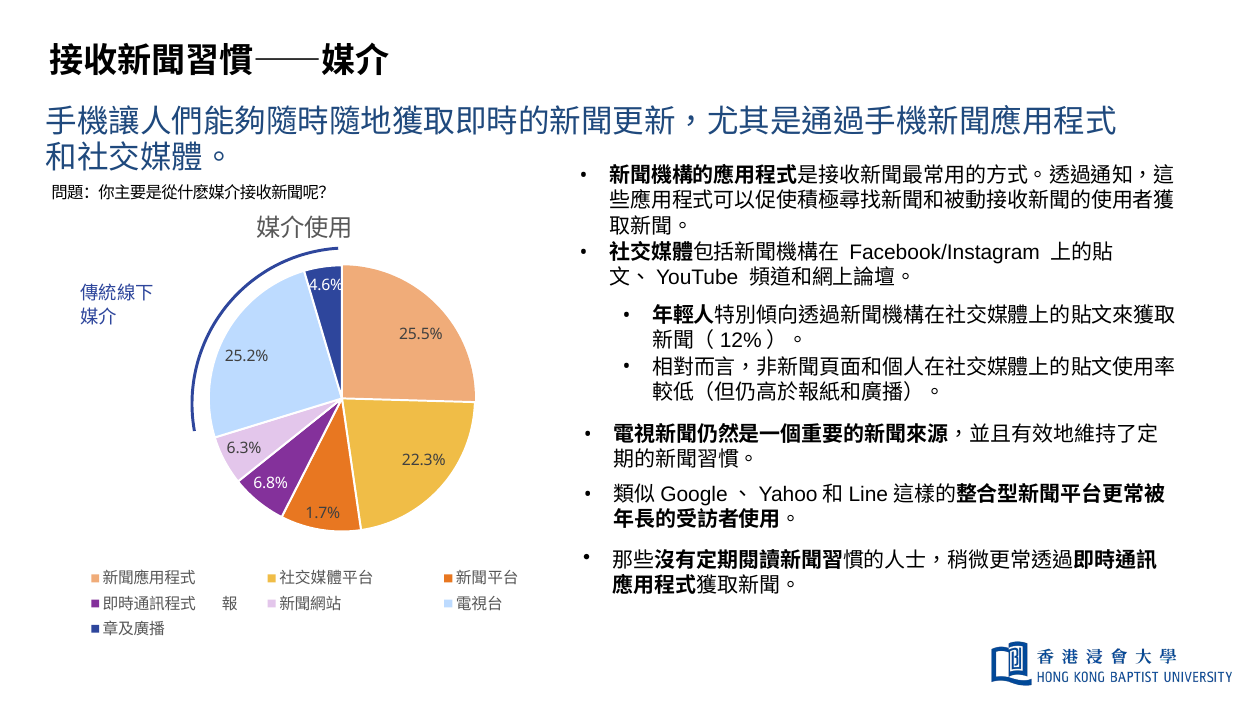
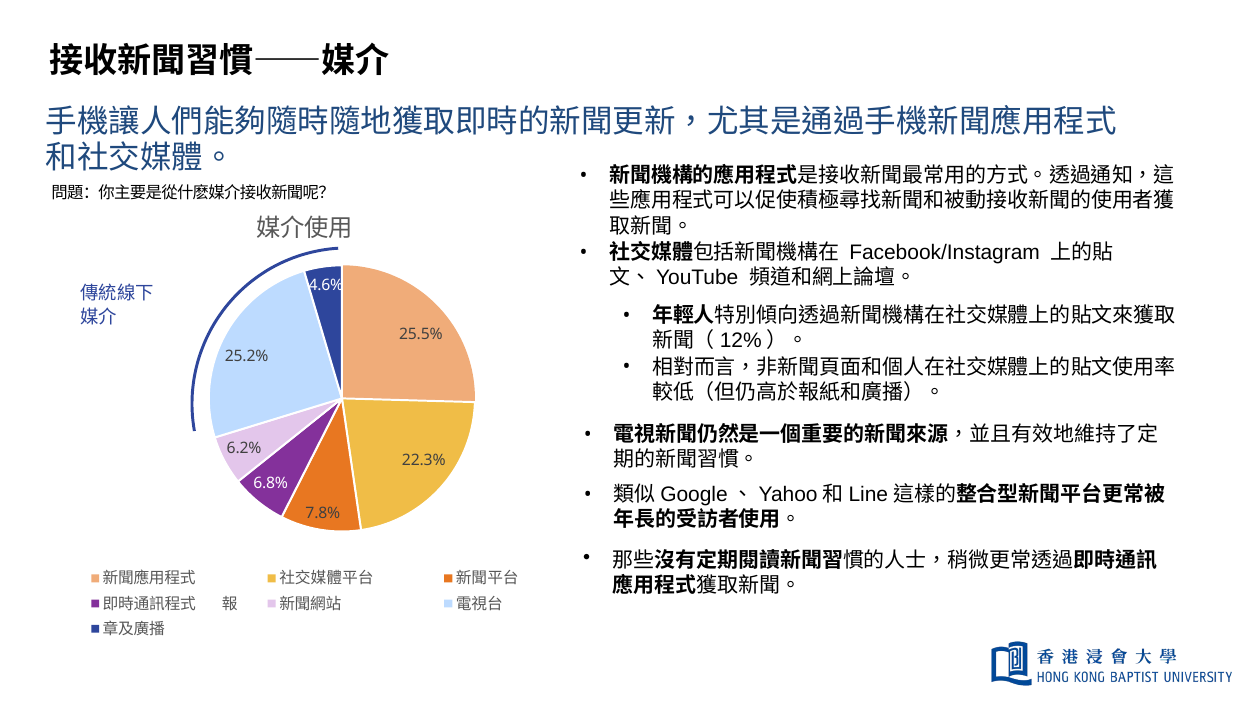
6.3%: 6.3% -> 6.2%
1.7%: 1.7% -> 7.8%
